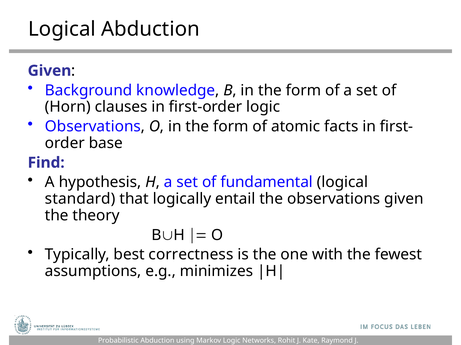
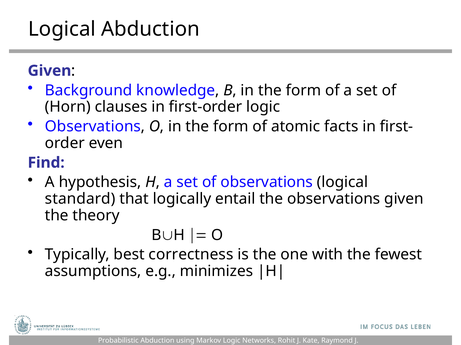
base: base -> even
of fundamental: fundamental -> observations
